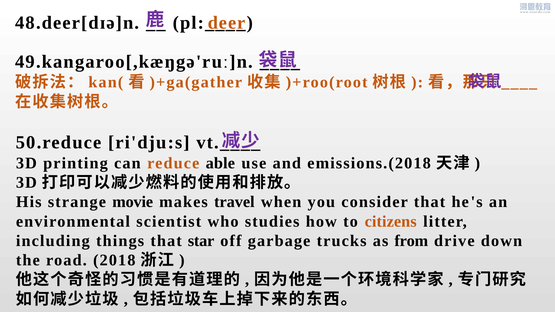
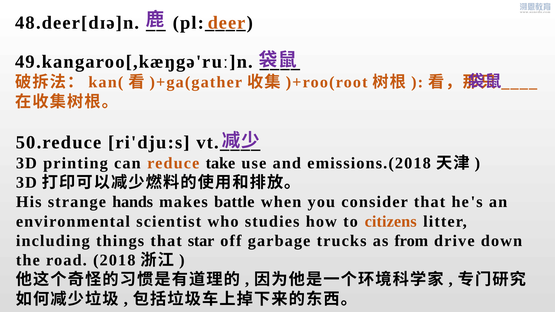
able: able -> take
movie: movie -> hands
travel: travel -> battle
